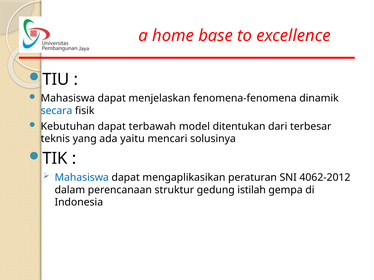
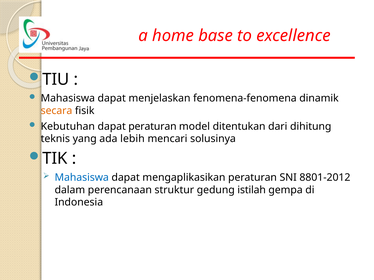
secara colour: blue -> orange
dapat terbawah: terbawah -> peraturan
terbesar: terbesar -> dihitung
yaitu: yaitu -> lebih
4062-2012: 4062-2012 -> 8801-2012
